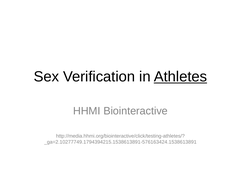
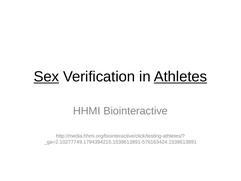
Sex underline: none -> present
